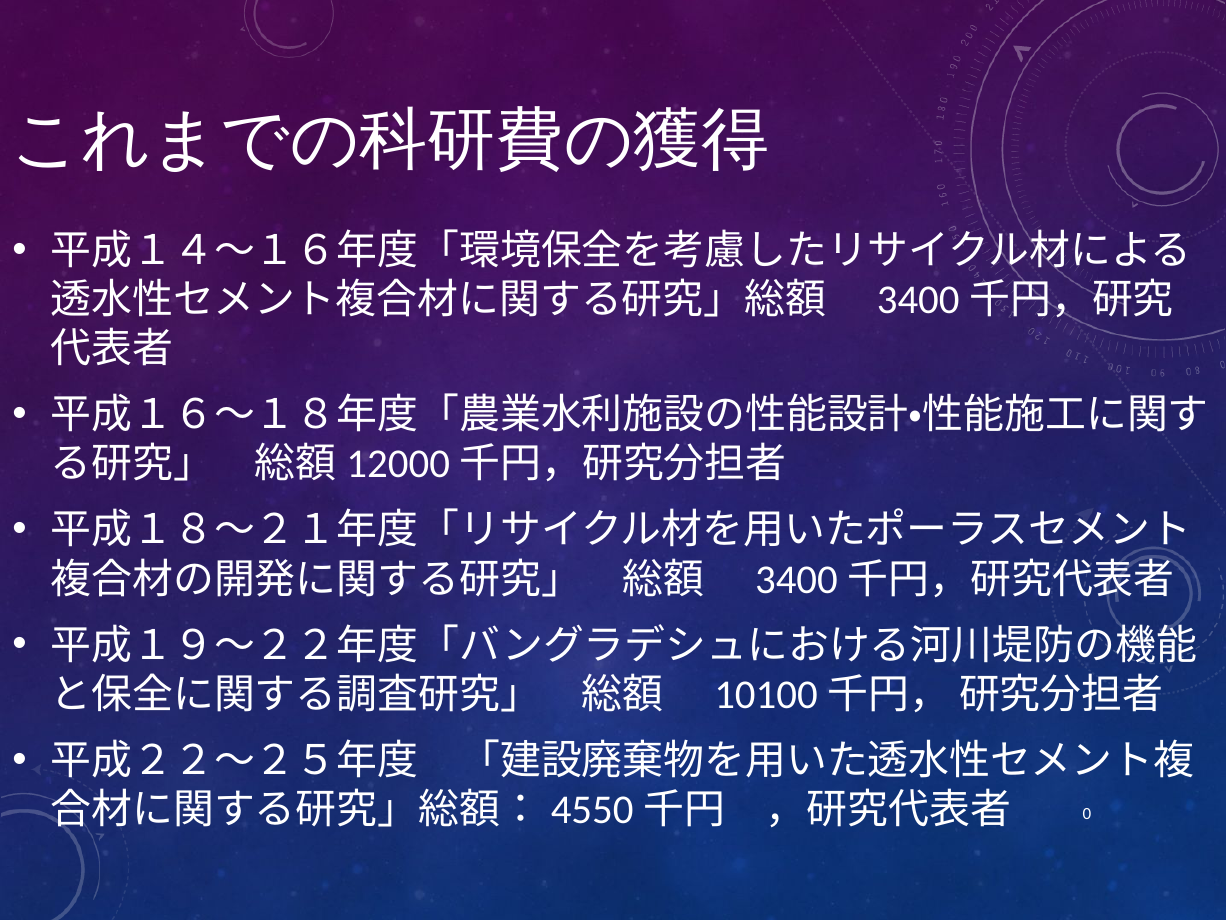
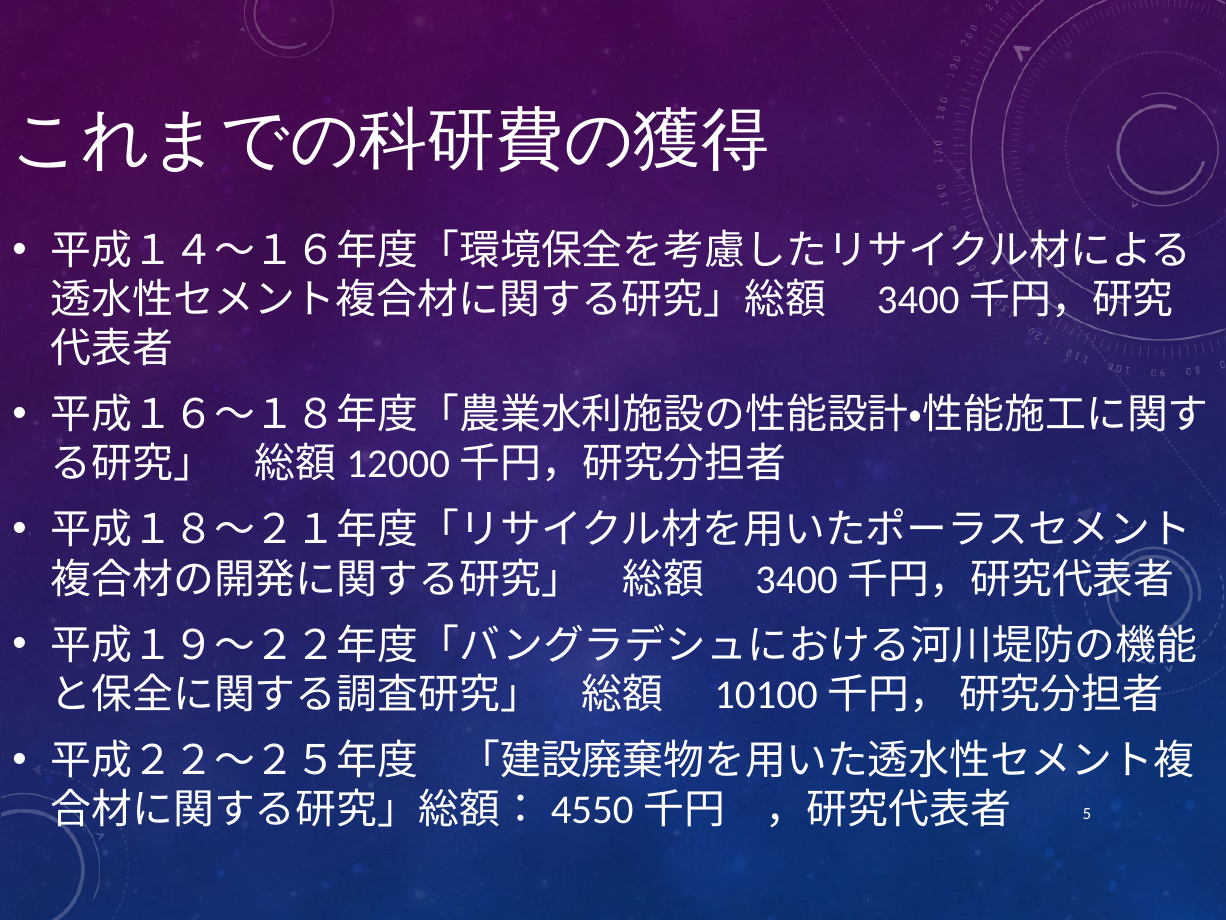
0: 0 -> 5
